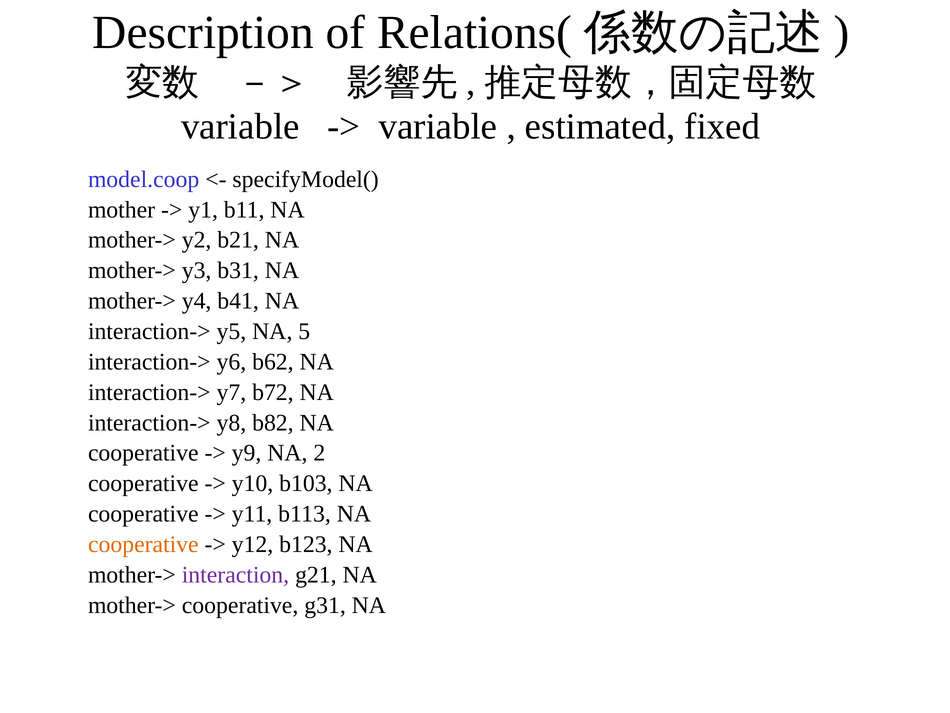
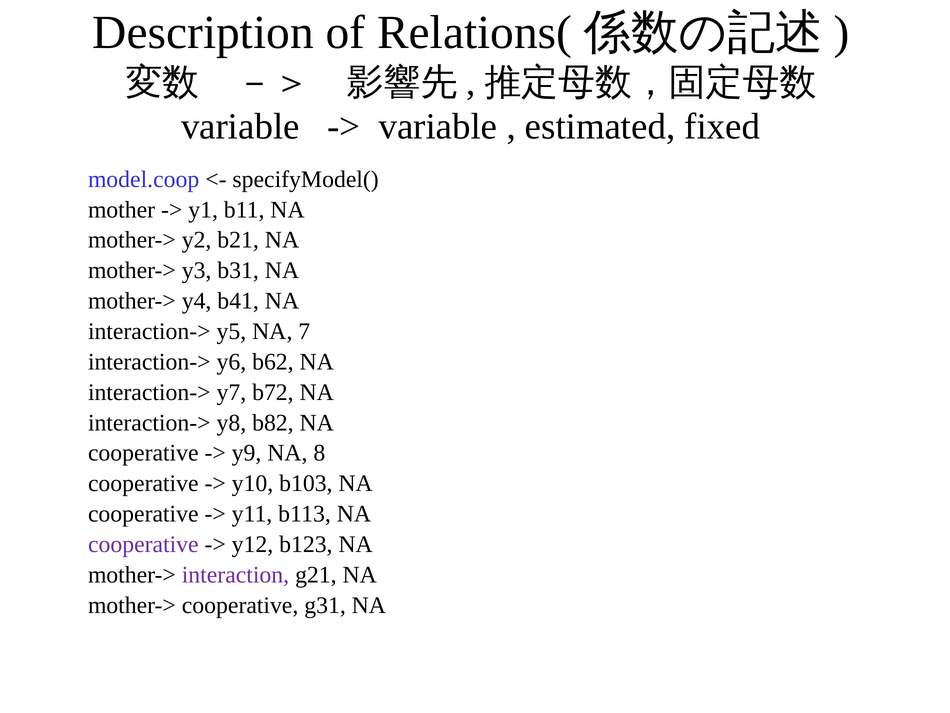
5: 5 -> 7
2: 2 -> 8
cooperative at (143, 544) colour: orange -> purple
